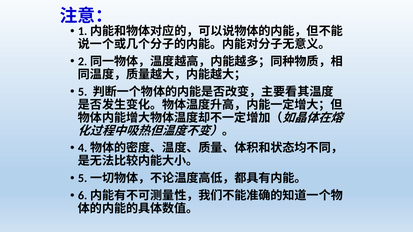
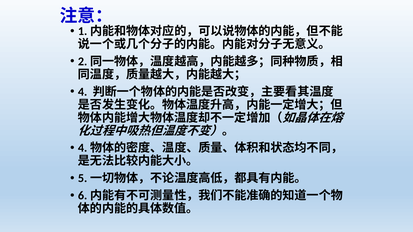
5: 5 -> 4
